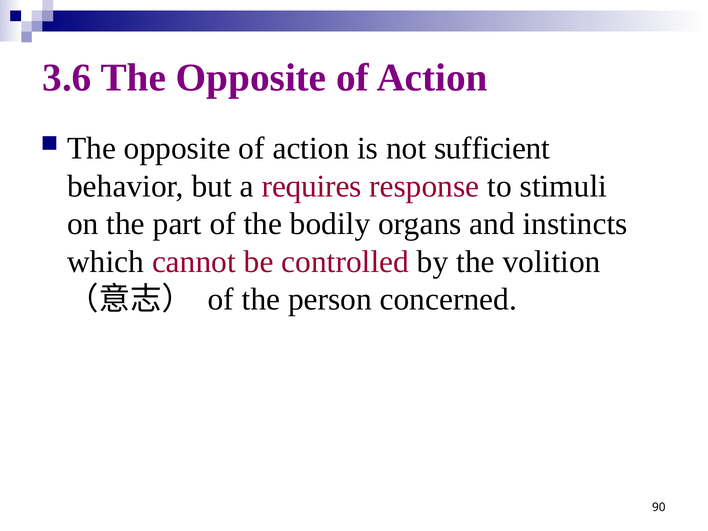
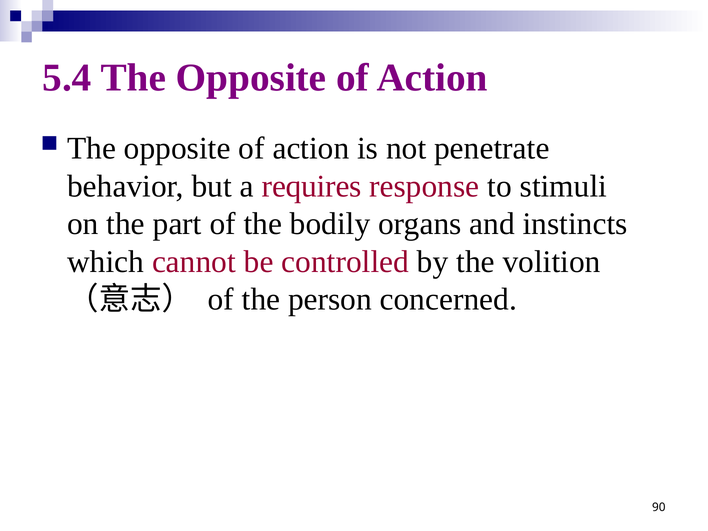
3.6: 3.6 -> 5.4
sufficient: sufficient -> penetrate
